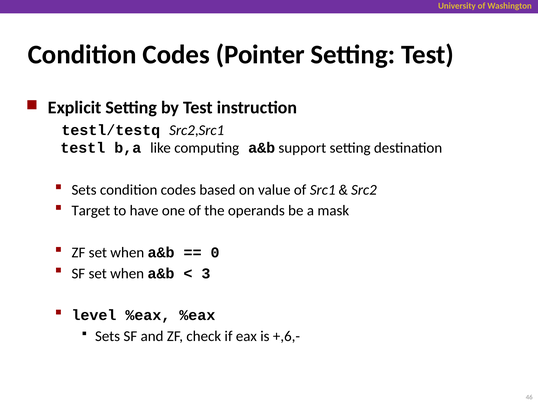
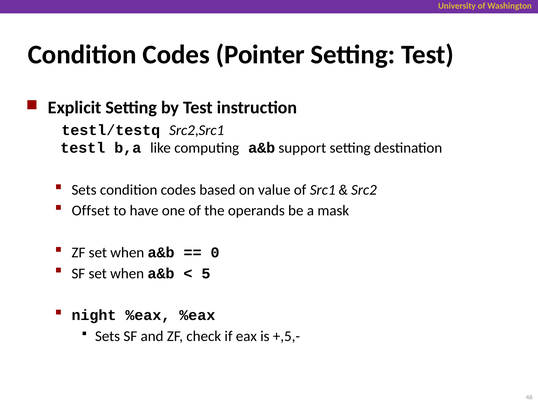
Target: Target -> Offset
3: 3 -> 5
level: level -> night
+,6,-: +,6,- -> +,5,-
